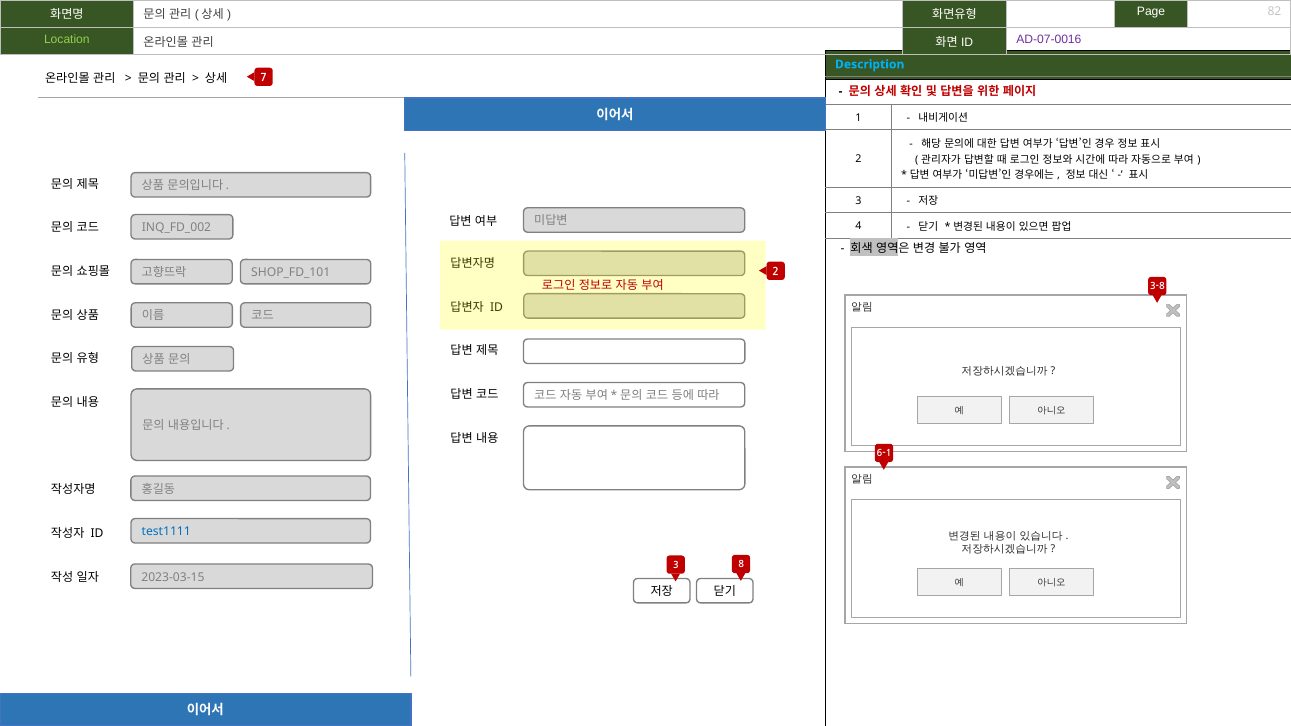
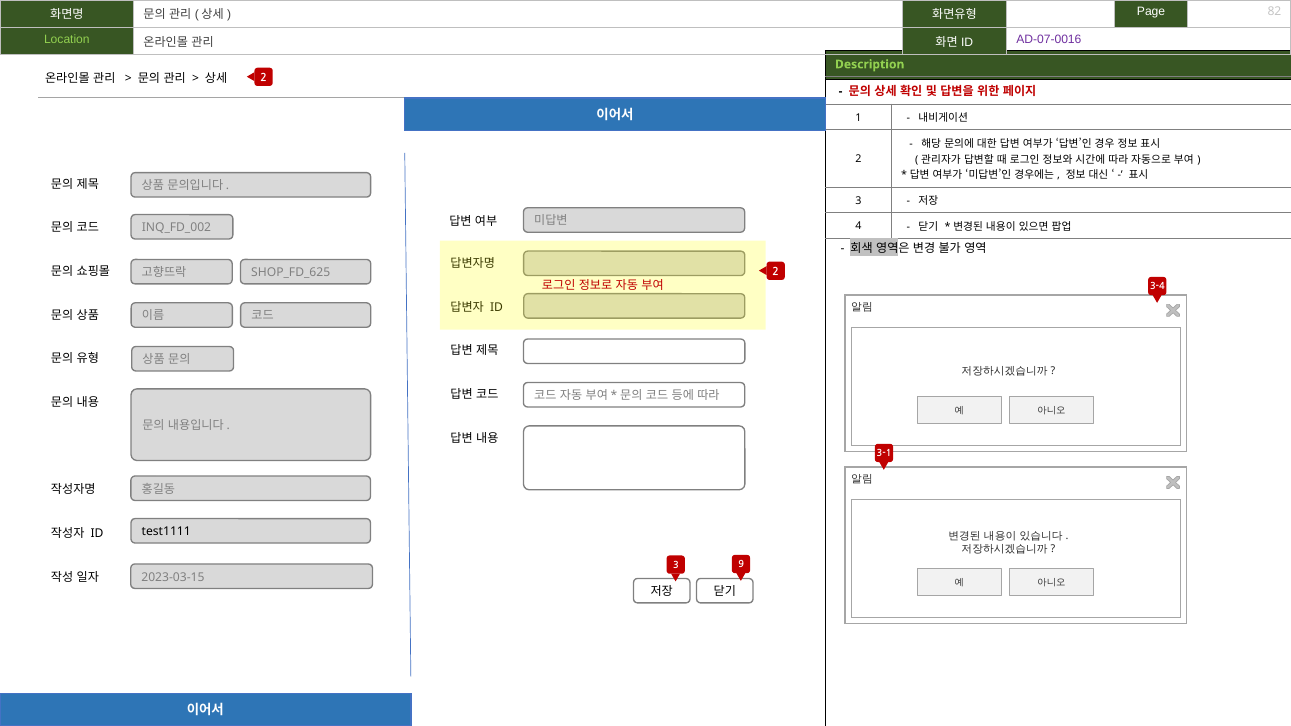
Description colour: light blue -> light green
7 at (264, 78): 7 -> 2
SHOP_FD_101: SHOP_FD_101 -> SHOP_FD_625
3-8: 3-8 -> 3-4
6-1: 6-1 -> 3-1
test1111 colour: blue -> black
8: 8 -> 9
